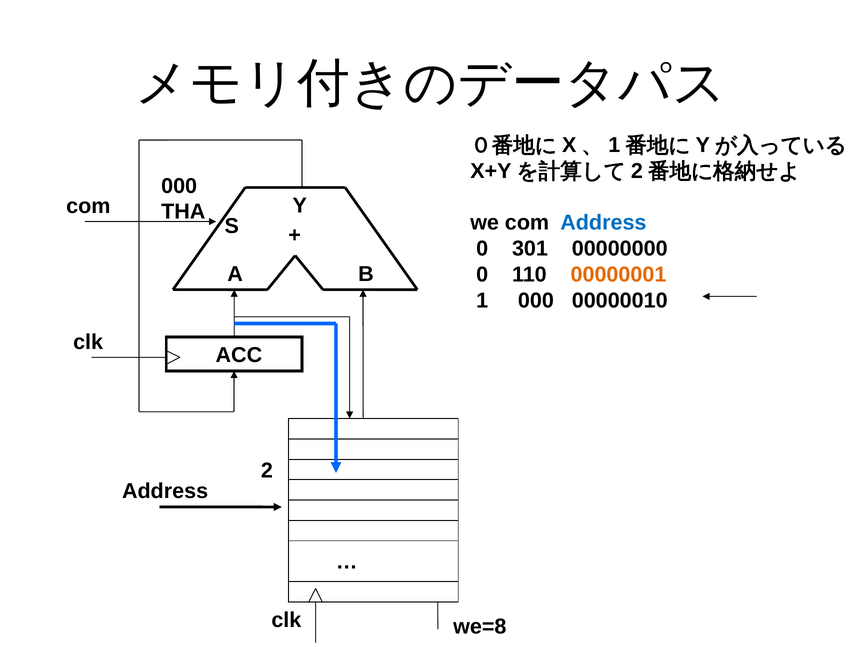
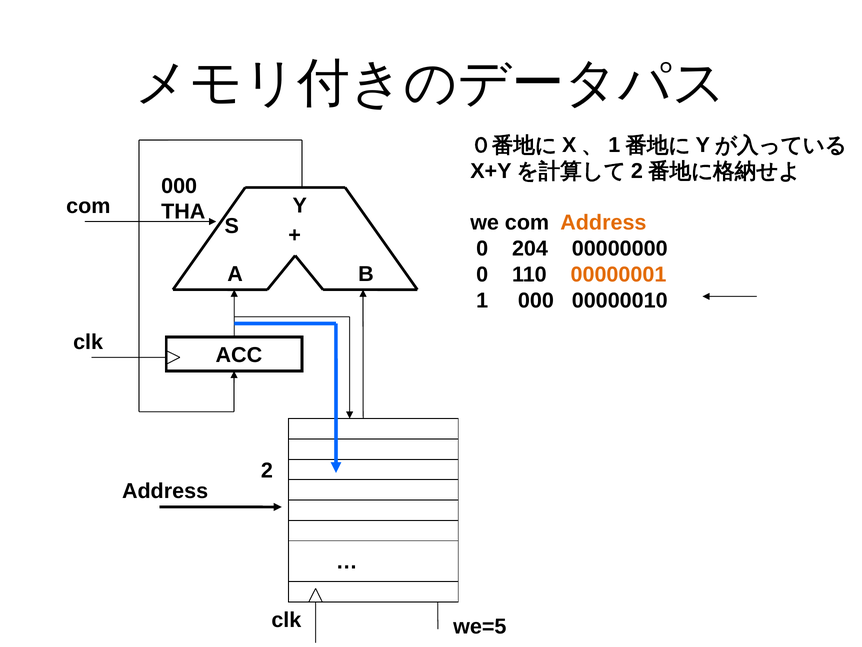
Address at (603, 223) colour: blue -> orange
301: 301 -> 204
we=8: we=8 -> we=5
